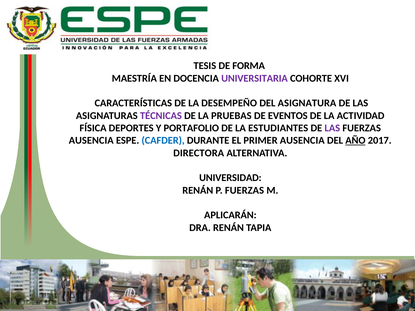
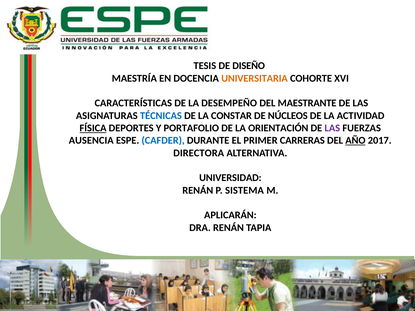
FORMA: FORMA -> DISEÑO
UNIVERSITARIA colour: purple -> orange
ASIGNATURA: ASIGNATURA -> MAESTRANTE
TÉCNICAS colour: purple -> blue
PRUEBAS: PRUEBAS -> CONSTAR
EVENTOS: EVENTOS -> NÚCLEOS
FÍSICA underline: none -> present
ESTUDIANTES: ESTUDIANTES -> ORIENTACIÓN
PRIMER AUSENCIA: AUSENCIA -> CARRERAS
P FUERZAS: FUERZAS -> SISTEMA
